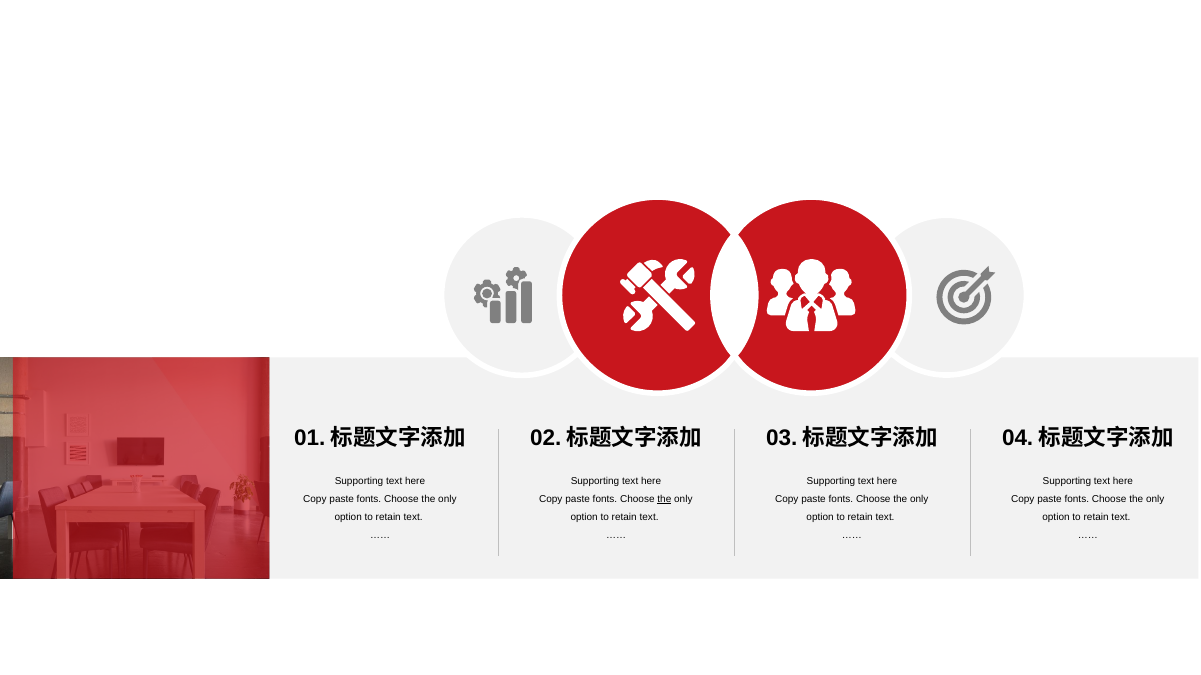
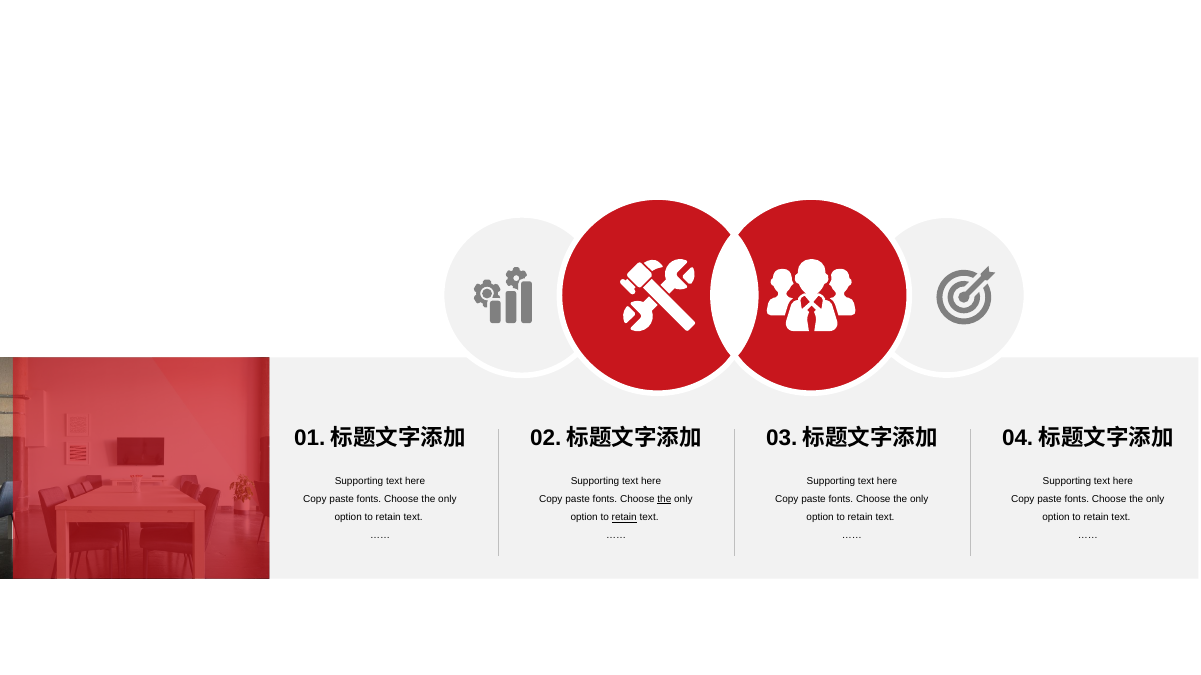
retain at (624, 518) underline: none -> present
